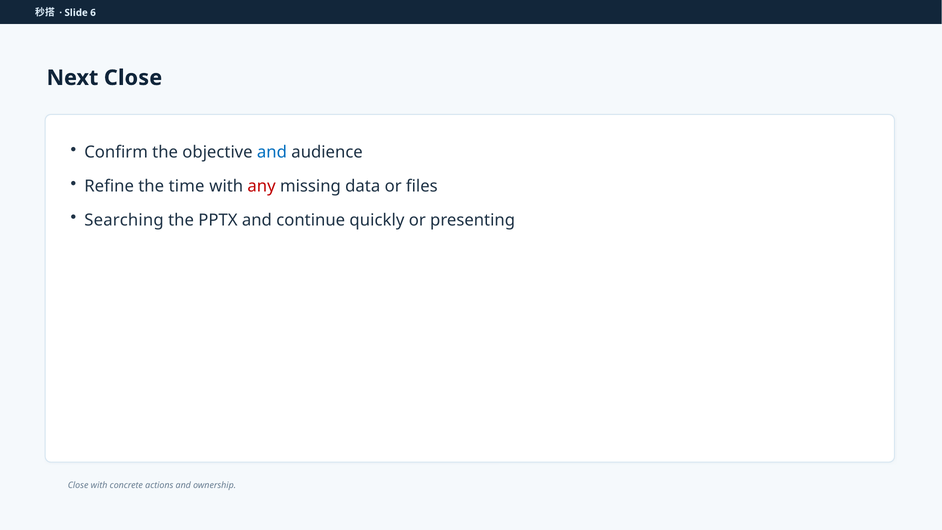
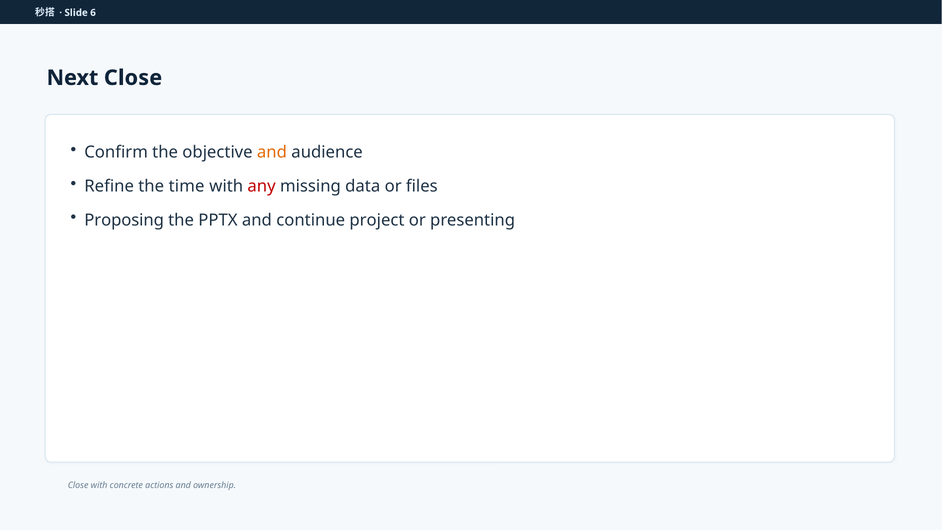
and at (272, 152) colour: blue -> orange
Searching: Searching -> Proposing
quickly: quickly -> project
